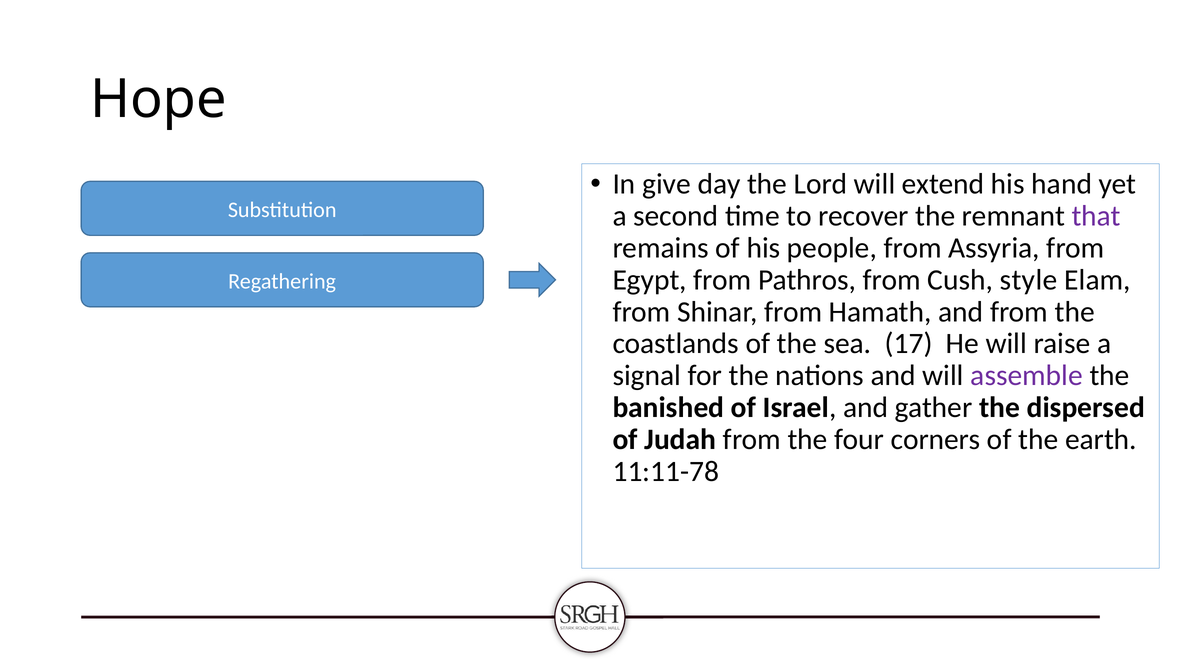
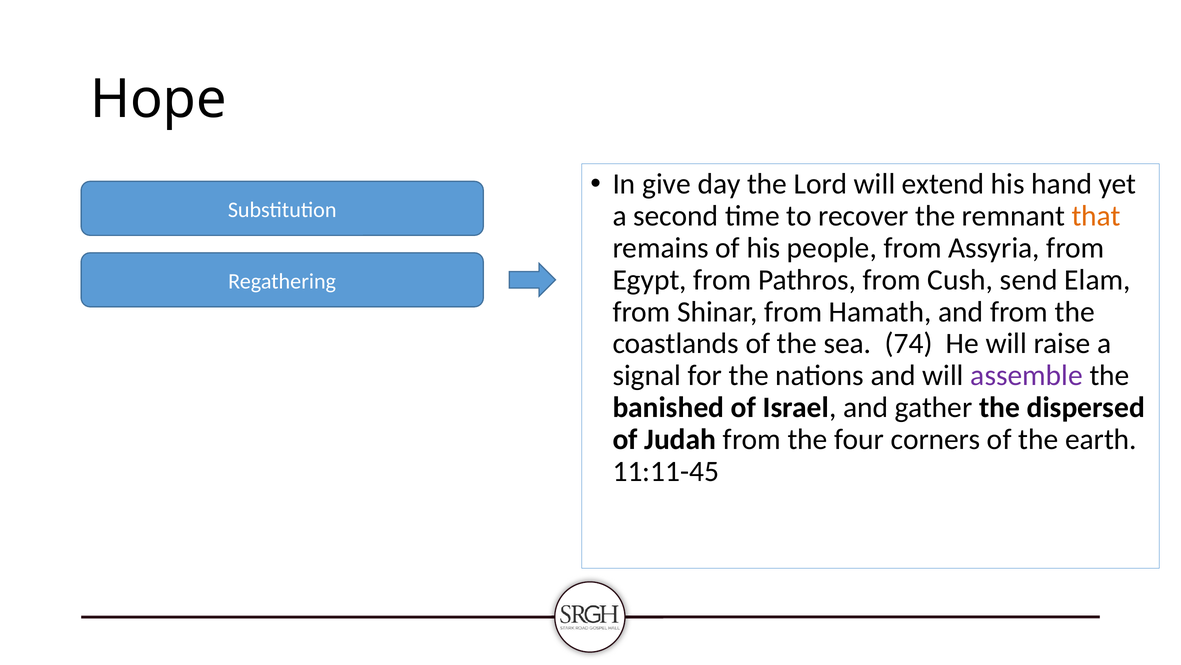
that colour: purple -> orange
style: style -> send
17: 17 -> 74
11:11-78: 11:11-78 -> 11:11-45
